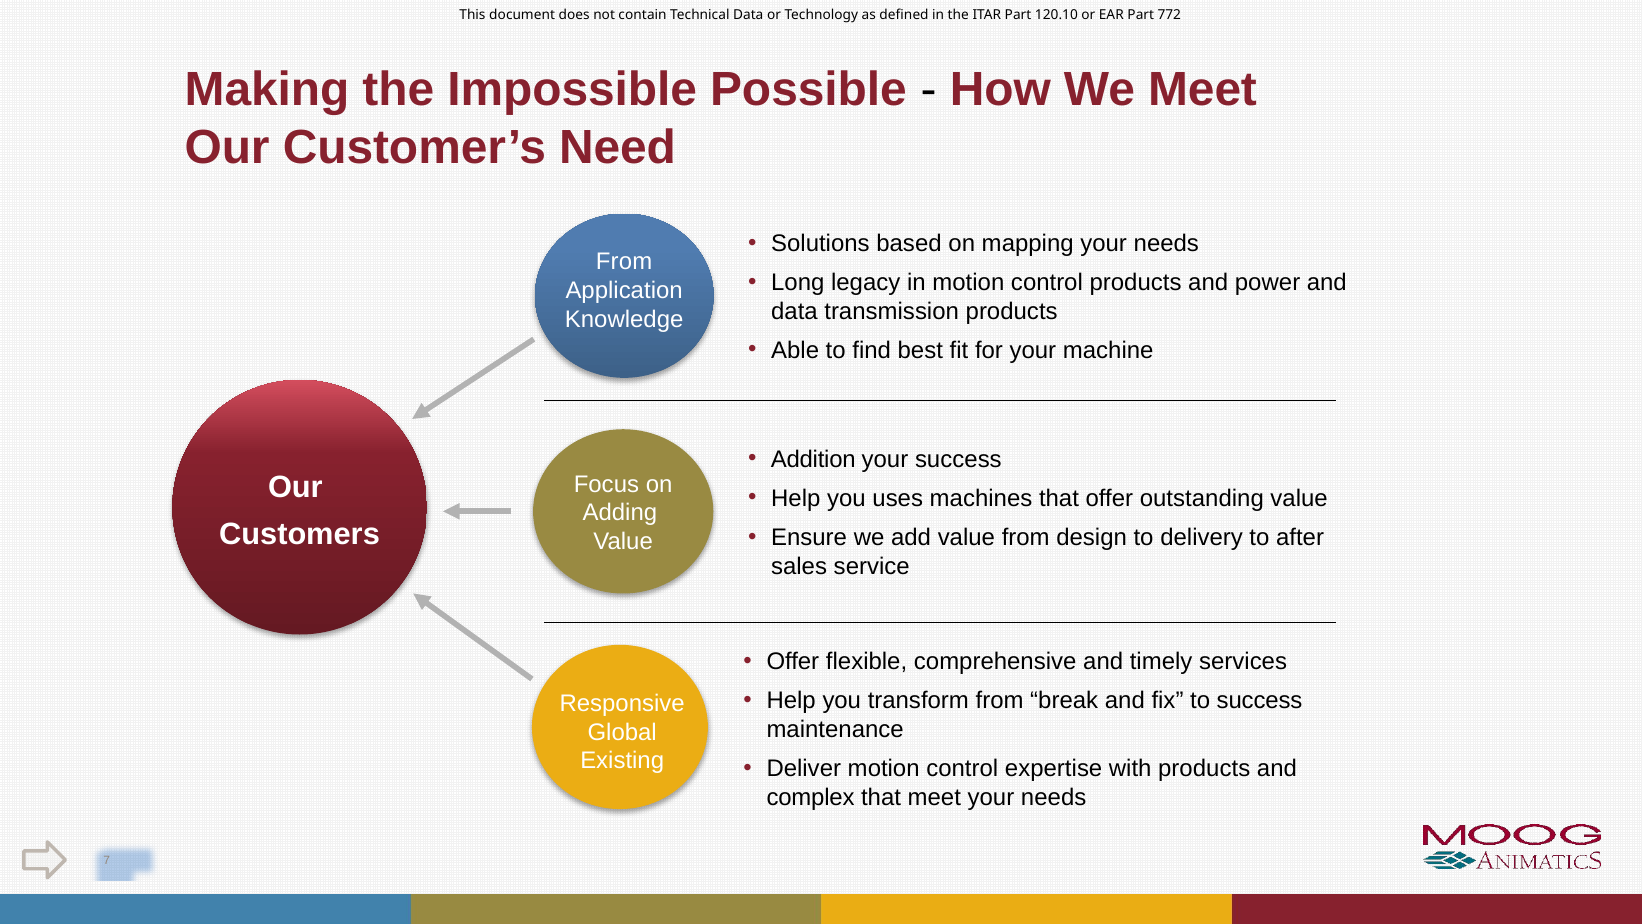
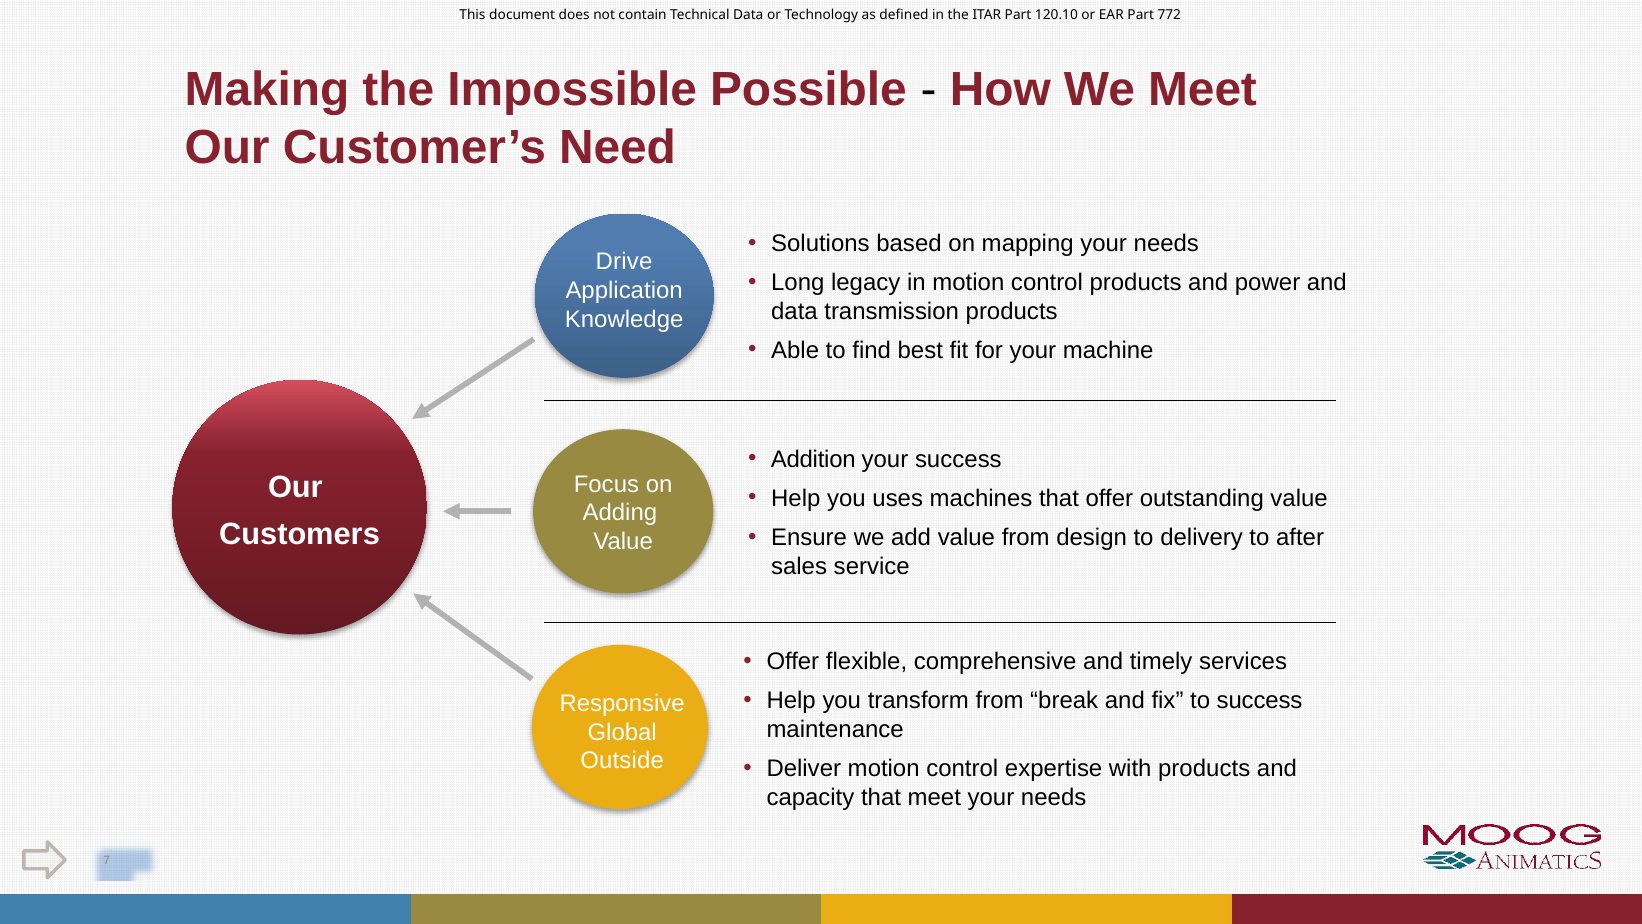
From at (624, 262): From -> Drive
Existing: Existing -> Outside
complex: complex -> capacity
